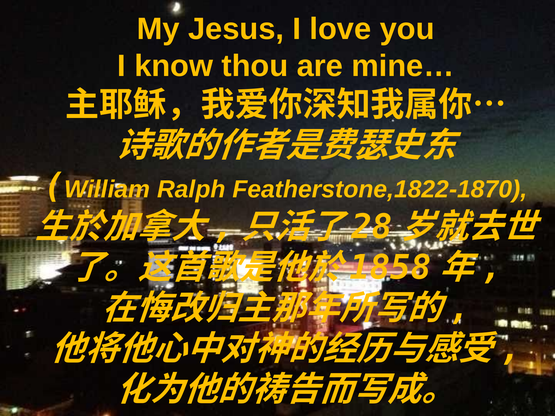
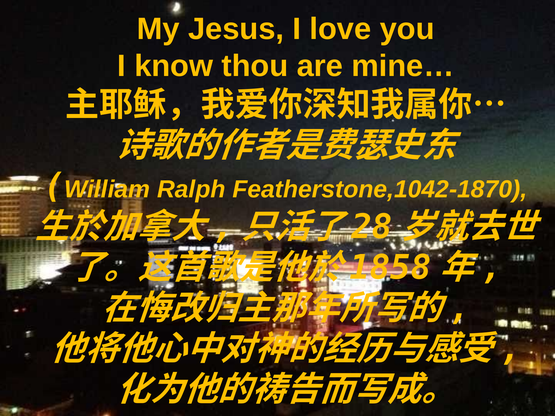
Featherstone,1822-1870: Featherstone,1822-1870 -> Featherstone,1042-1870
